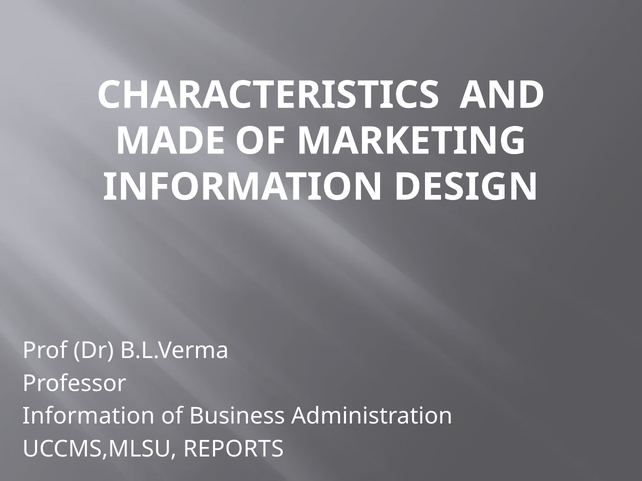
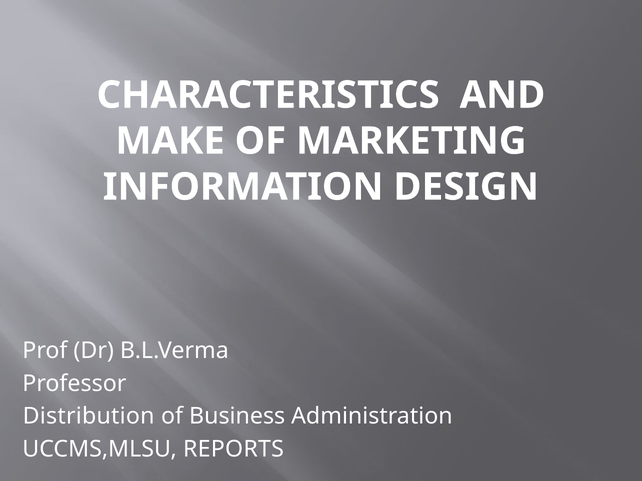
MADE: MADE -> MAKE
Information at (89, 417): Information -> Distribution
